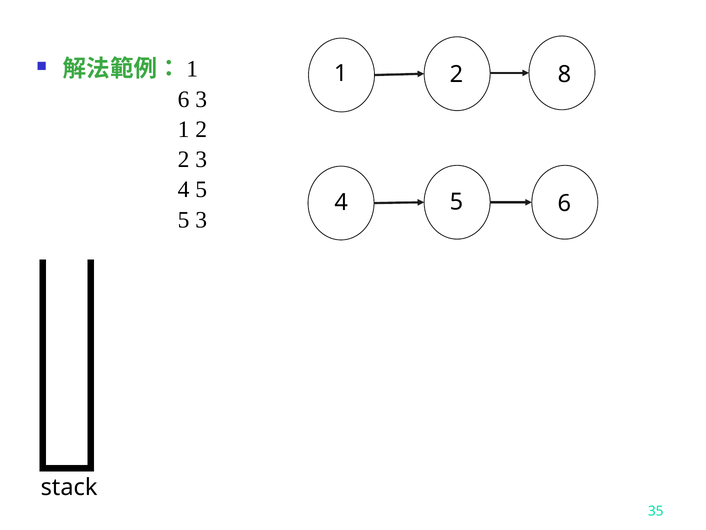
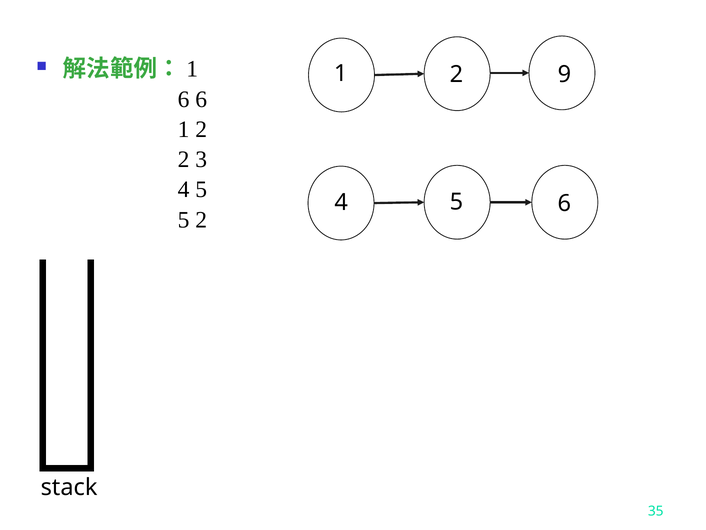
8: 8 -> 9
6 3: 3 -> 6
5 3: 3 -> 2
